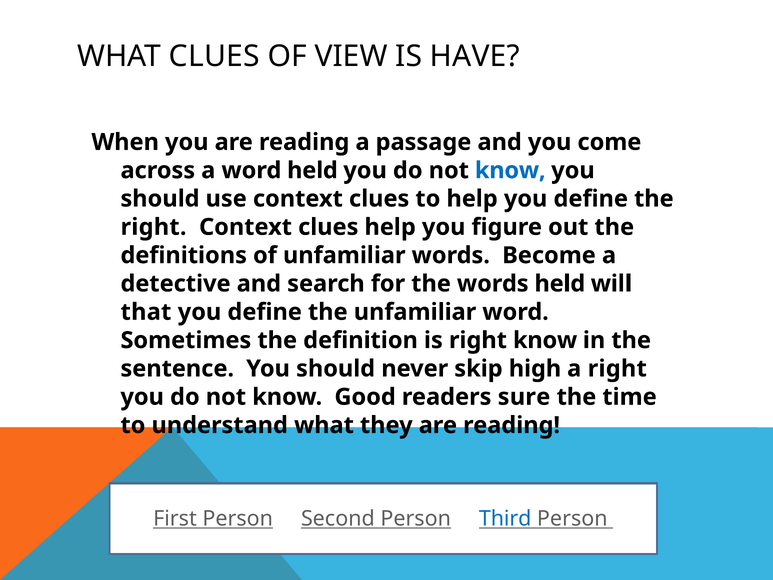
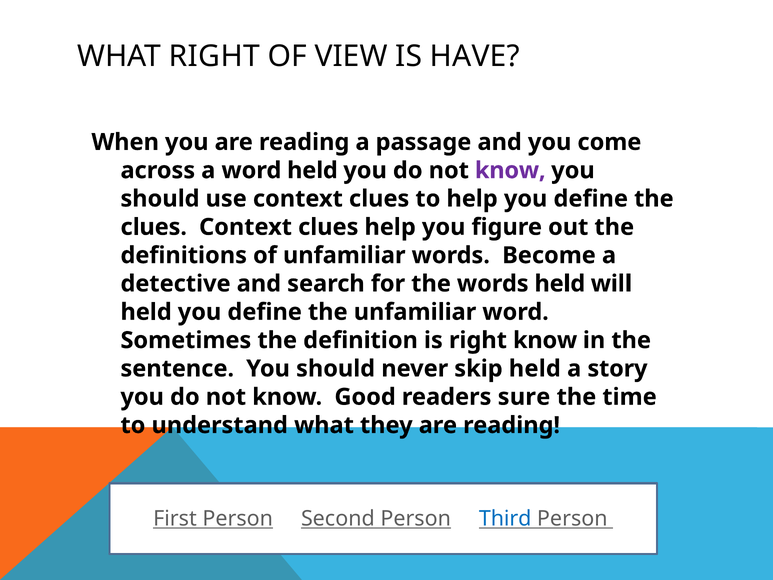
WHAT CLUES: CLUES -> RIGHT
know at (510, 170) colour: blue -> purple
right at (154, 227): right -> clues
that at (146, 312): that -> held
skip high: high -> held
a right: right -> story
